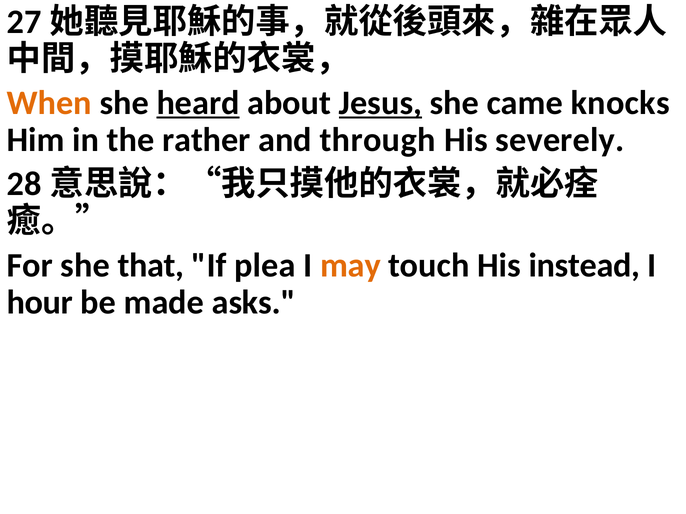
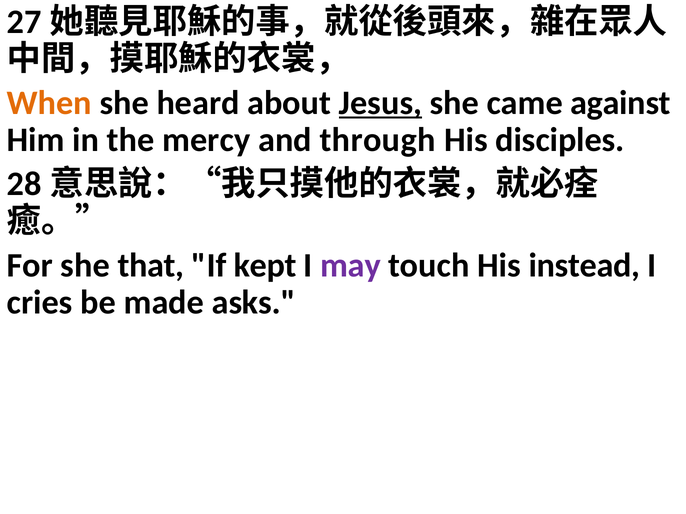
heard underline: present -> none
knocks: knocks -> against
rather: rather -> mercy
severely: severely -> disciples
plea: plea -> kept
may colour: orange -> purple
hour: hour -> cries
